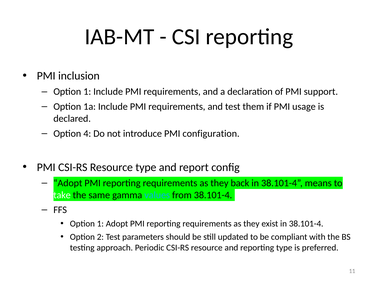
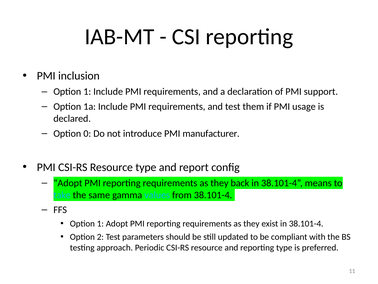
4: 4 -> 0
configuration: configuration -> manufacturer
take colour: white -> light blue
